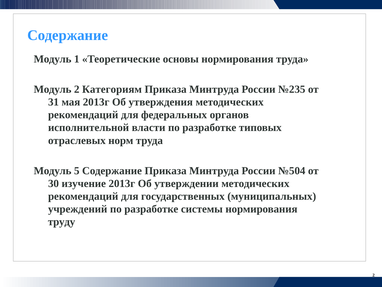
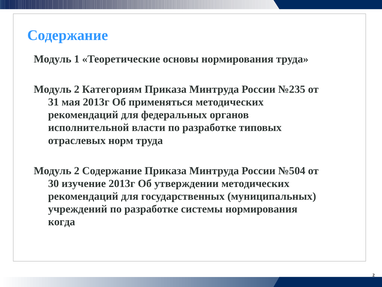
утверждения: утверждения -> применяться
5 at (77, 170): 5 -> 2
труду: труду -> когда
